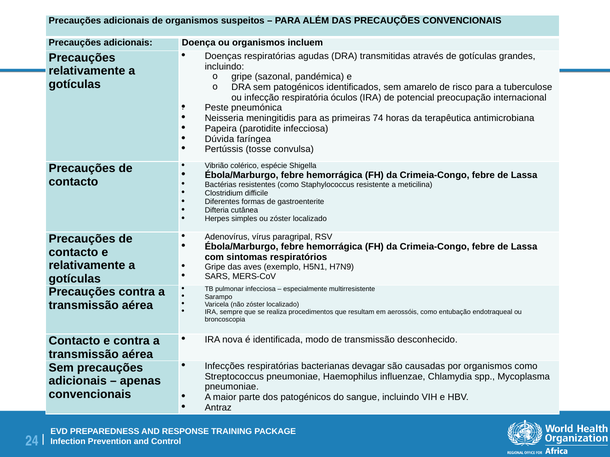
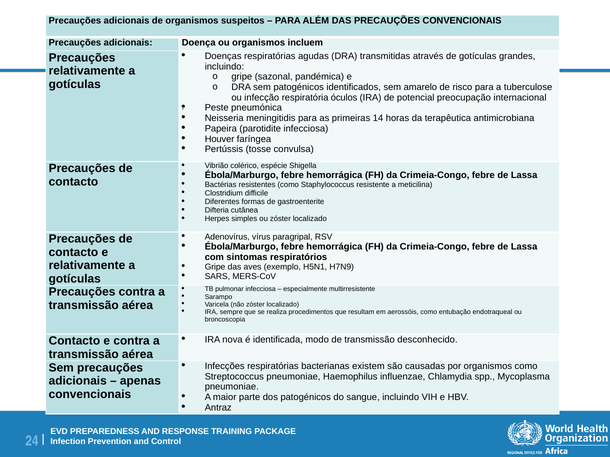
74: 74 -> 14
Dúvida: Dúvida -> Houver
devagar: devagar -> existem
